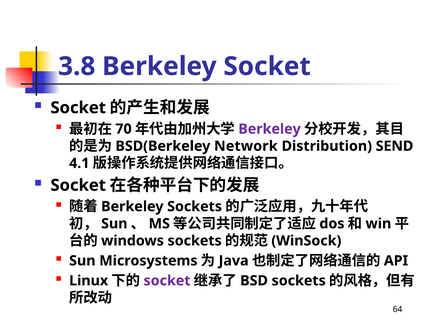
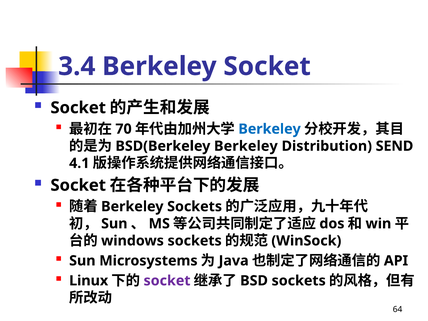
3.8: 3.8 -> 3.4
Berkeley at (270, 129) colour: purple -> blue
Network at (246, 146): Network -> Berkeley
